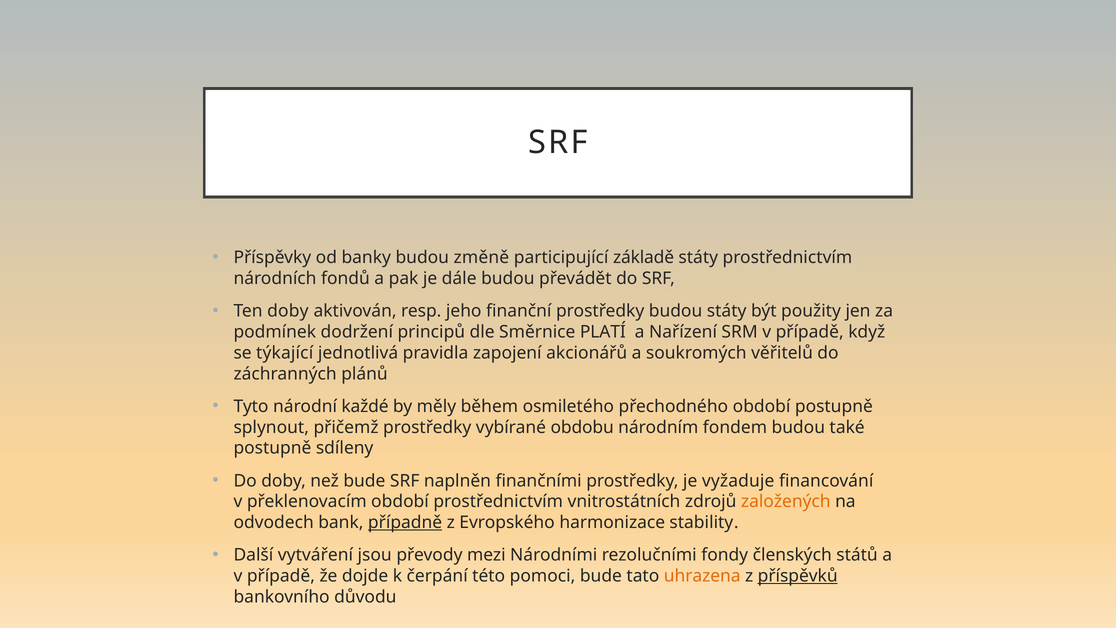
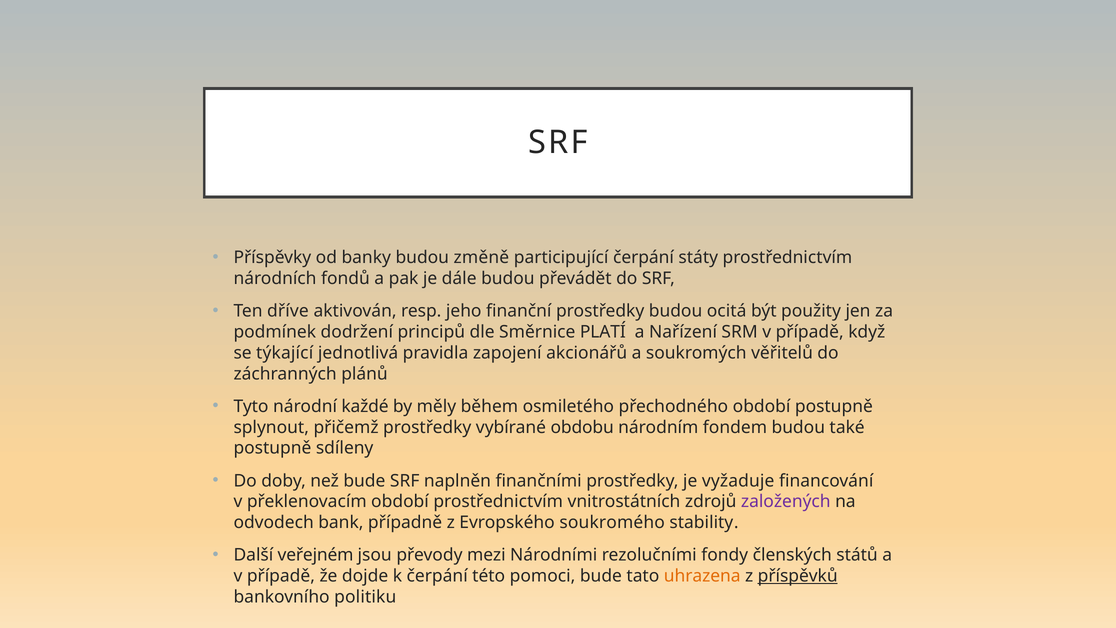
participující základě: základě -> čerpání
Ten doby: doby -> dříve
budou státy: státy -> ocitá
založených colour: orange -> purple
případně underline: present -> none
harmonizace: harmonizace -> soukromého
vytváření: vytváření -> veřejném
důvodu: důvodu -> politiku
